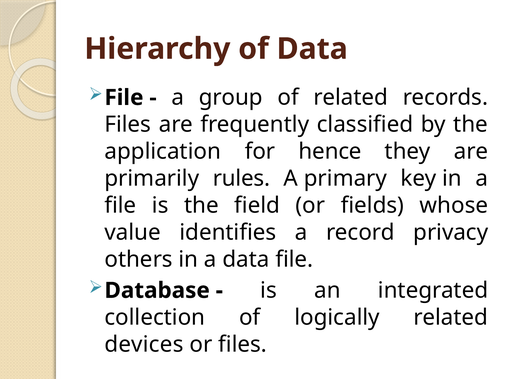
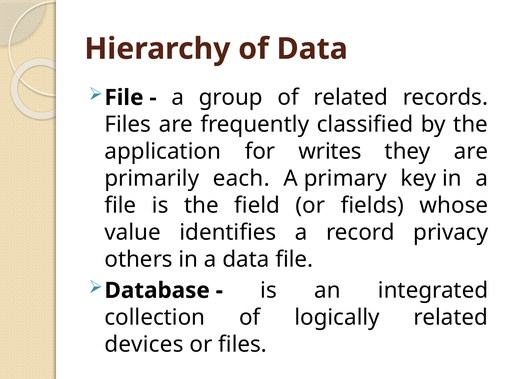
hence: hence -> writes
rules: rules -> each
